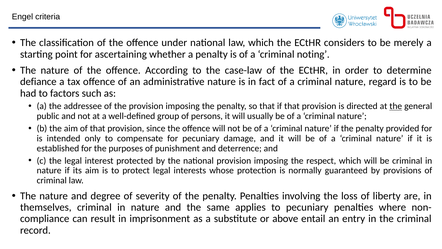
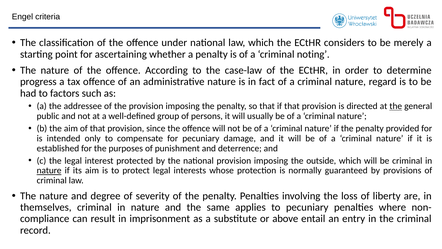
defiance: defiance -> progress
respect: respect -> outside
nature at (49, 170) underline: none -> present
